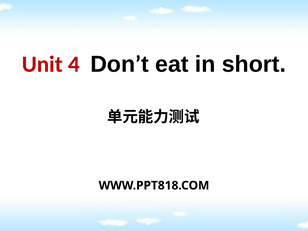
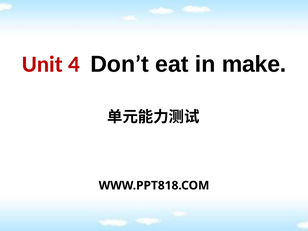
short: short -> make
